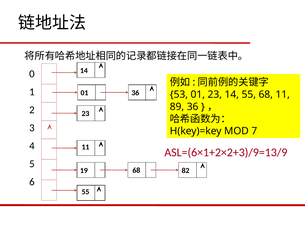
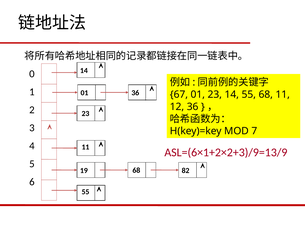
53: 53 -> 67
89: 89 -> 12
